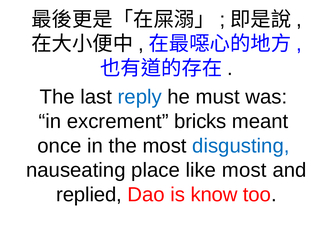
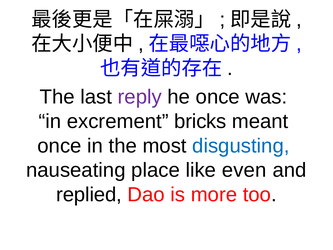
reply colour: blue -> purple
he must: must -> once
like most: most -> even
know: know -> more
